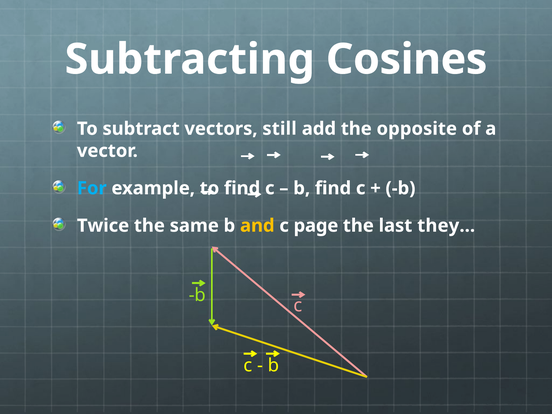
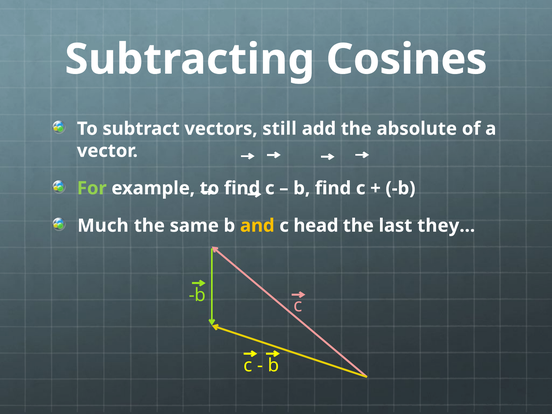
opposite: opposite -> absolute
For colour: light blue -> light green
Twice: Twice -> Much
page: page -> head
